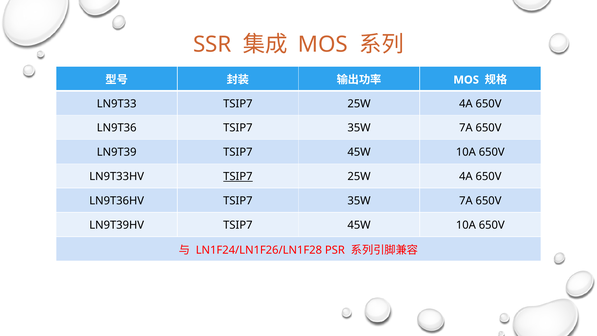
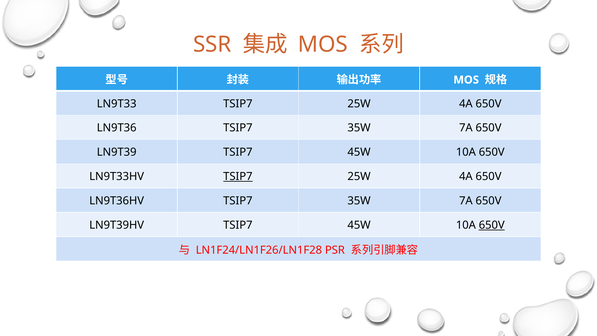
650V at (492, 225) underline: none -> present
